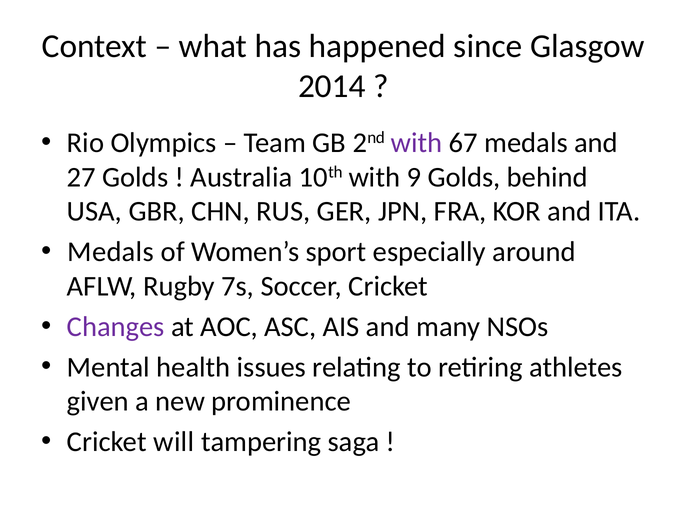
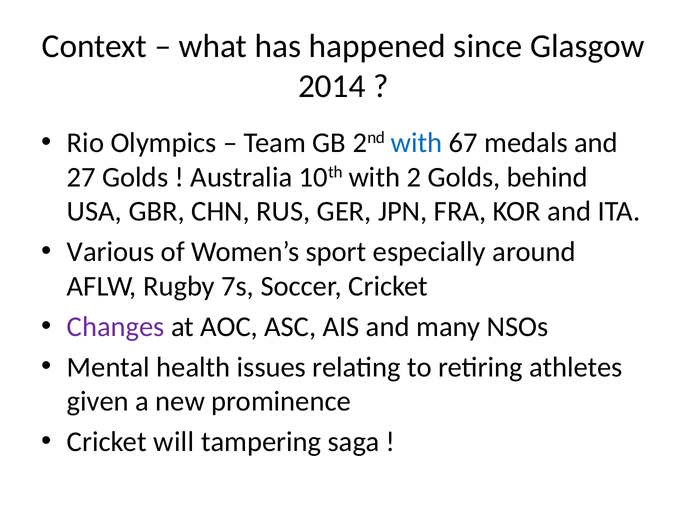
with at (417, 143) colour: purple -> blue
9: 9 -> 2
Medals at (111, 252): Medals -> Various
